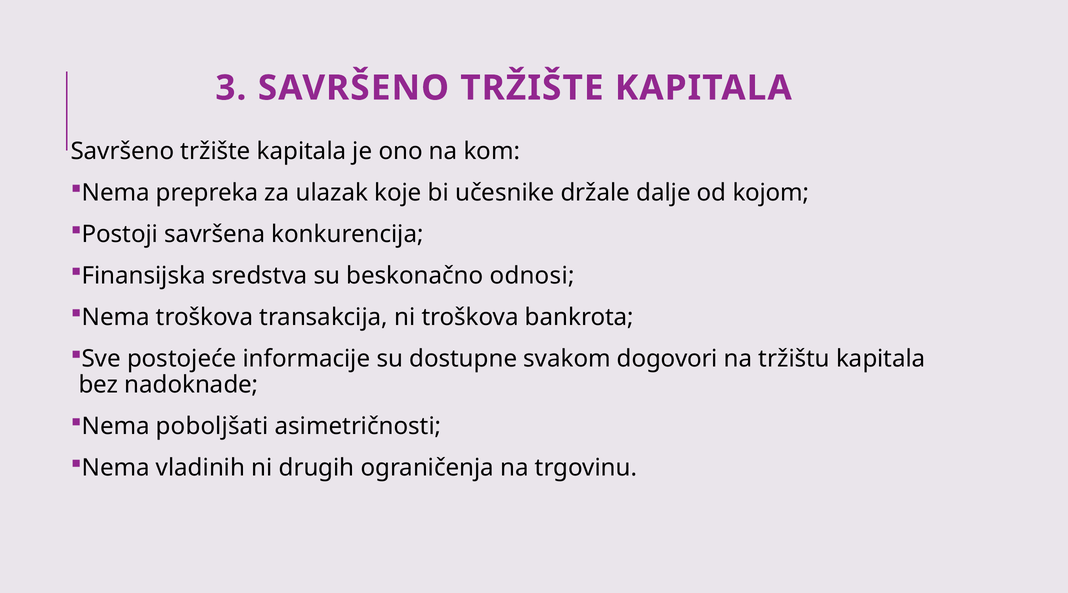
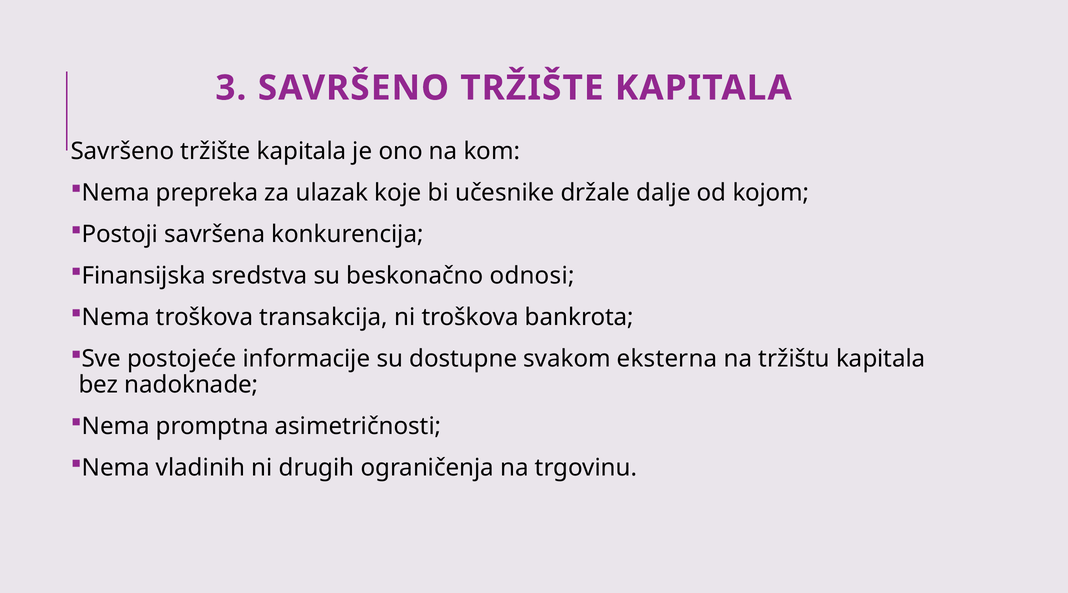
dogovori: dogovori -> eksterna
poboljšati: poboljšati -> promptna
